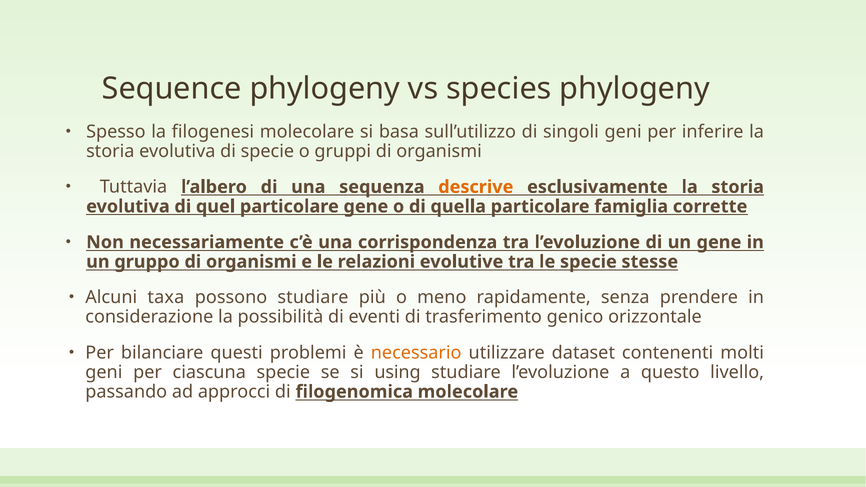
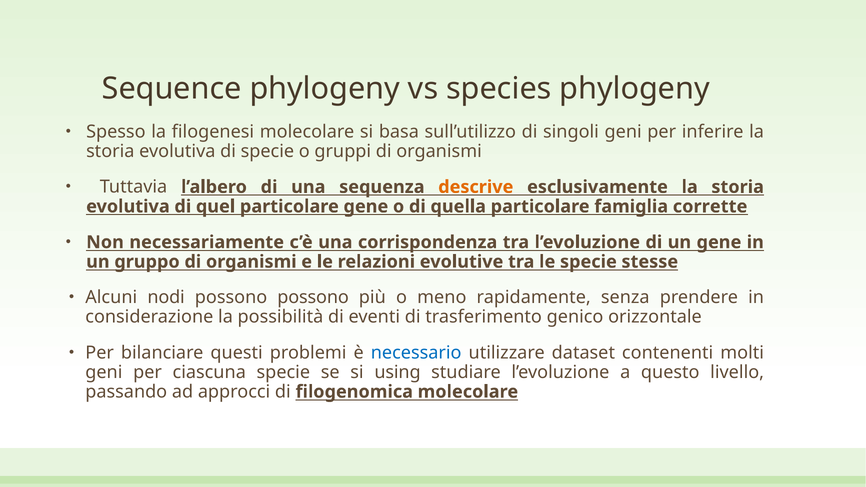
taxa: taxa -> nodi
possono studiare: studiare -> possono
necessario colour: orange -> blue
